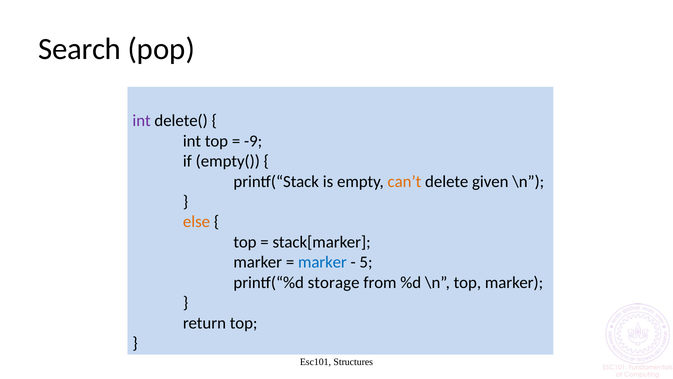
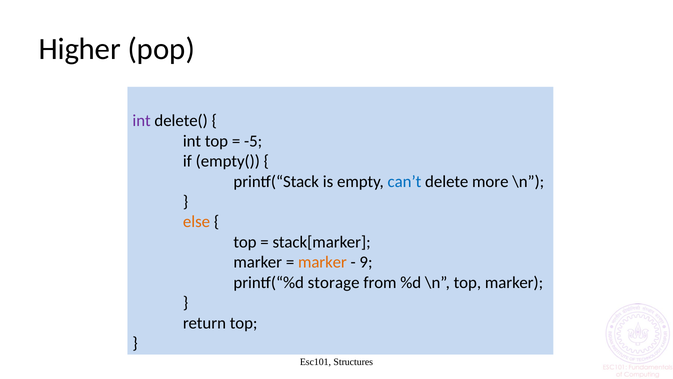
Search: Search -> Higher
-9: -9 -> -5
can’t colour: orange -> blue
given: given -> more
marker at (322, 262) colour: blue -> orange
5: 5 -> 9
